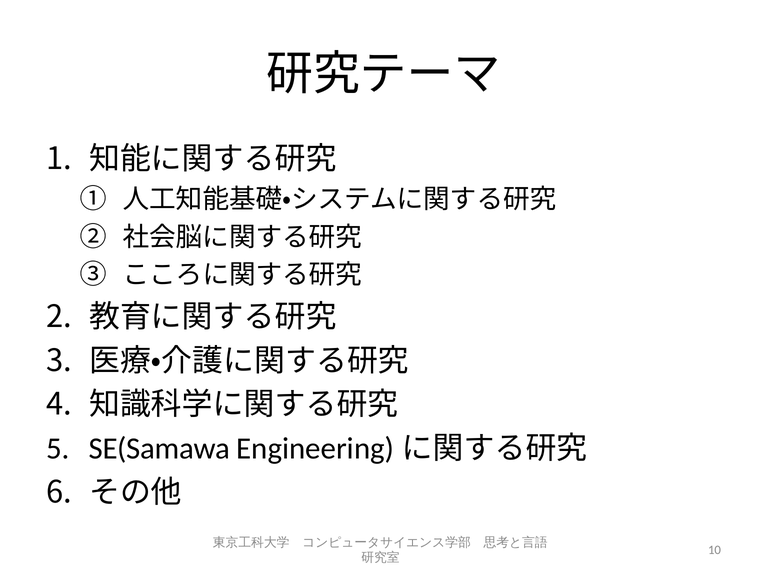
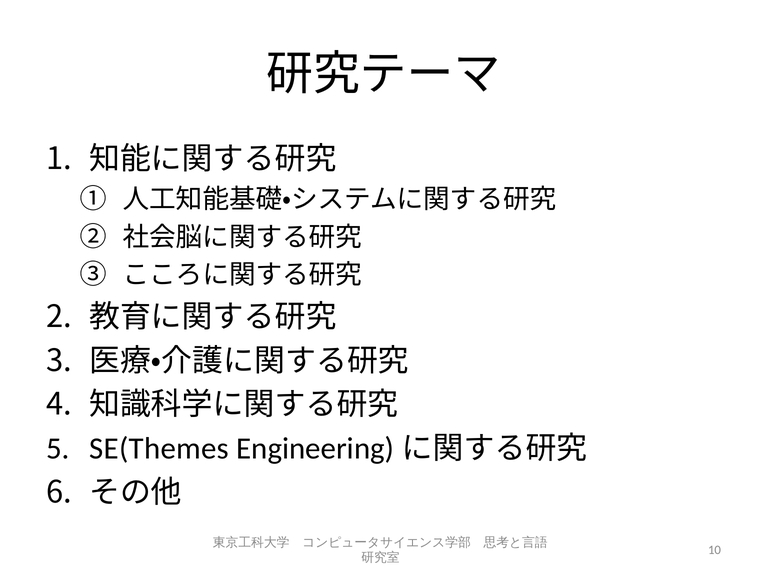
SE(Samawa: SE(Samawa -> SE(Themes
